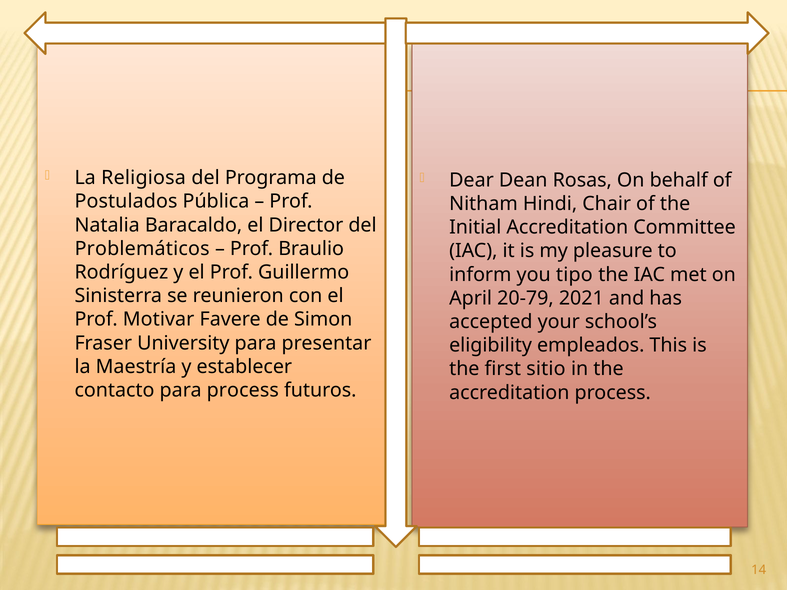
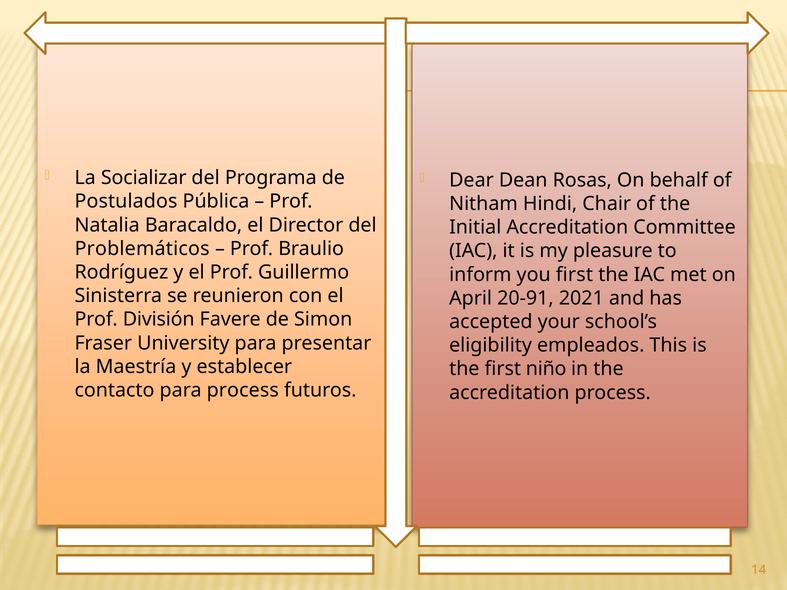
Religiosa: Religiosa -> Socializar
you tipo: tipo -> first
20-79: 20-79 -> 20-91
Motivar: Motivar -> División
sitio: sitio -> niño
